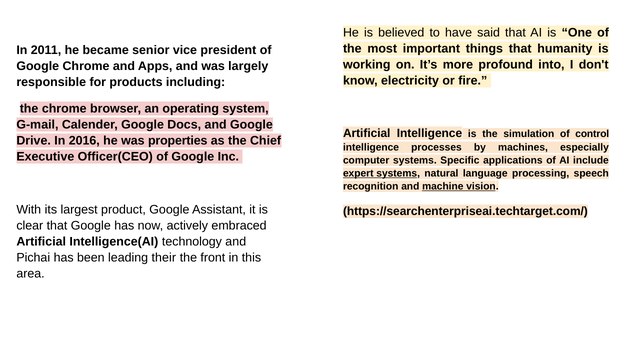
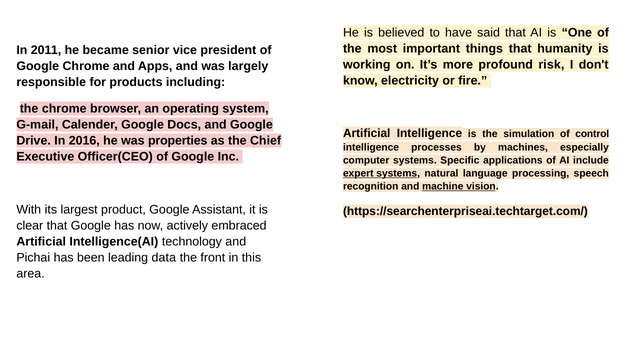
into: into -> risk
their: their -> data
